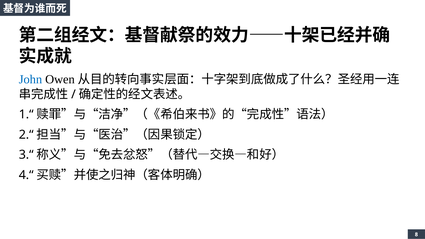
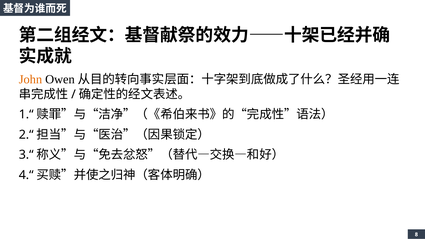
John colour: blue -> orange
